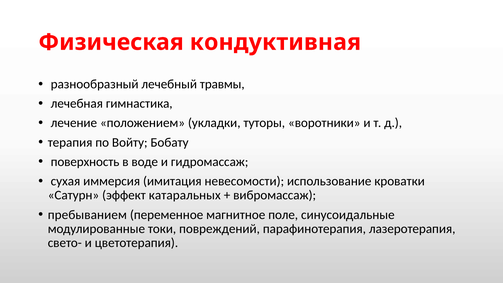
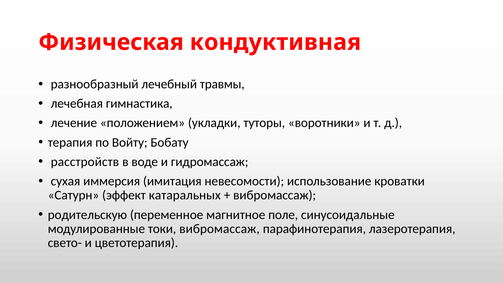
поверхность: поверхность -> расстройств
пребыванием: пребыванием -> родительскую
токи повреждений: повреждений -> вибромассаж
